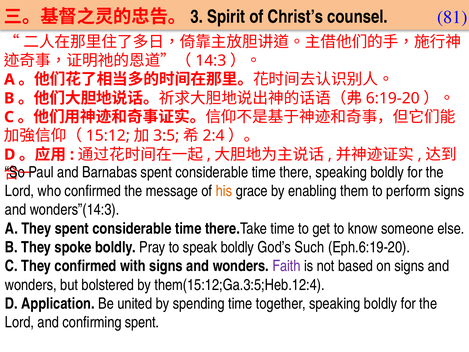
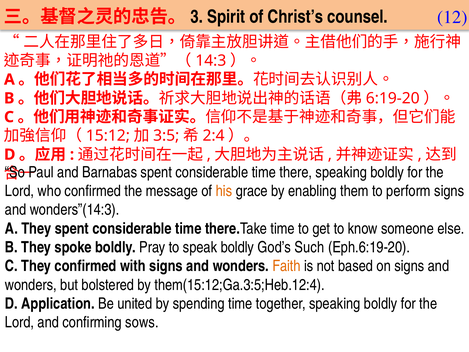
81: 81 -> 12
Faith colour: purple -> orange
confirming spent: spent -> sows
